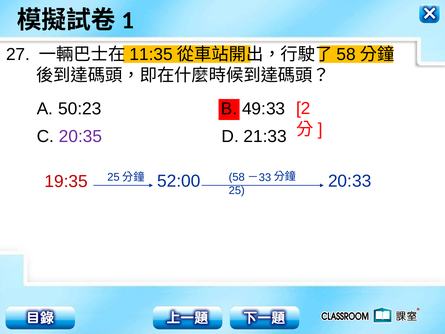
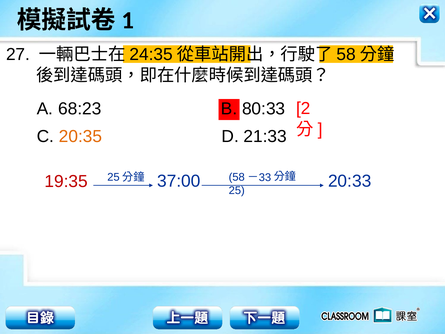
11:35: 11:35 -> 24:35
50:23: 50:23 -> 68:23
49:33: 49:33 -> 80:33
20:35 colour: purple -> orange
52:00: 52:00 -> 37:00
